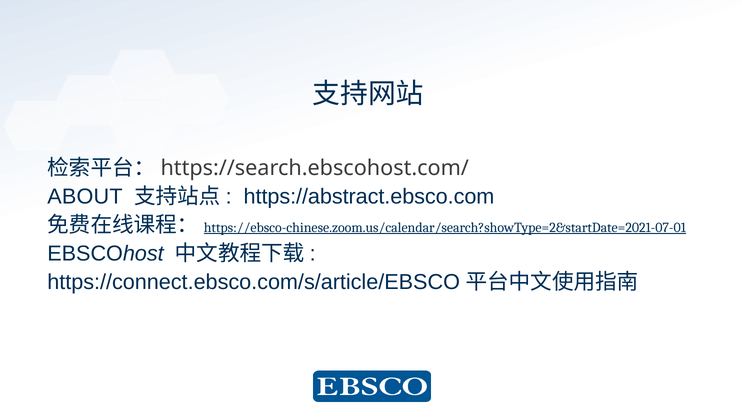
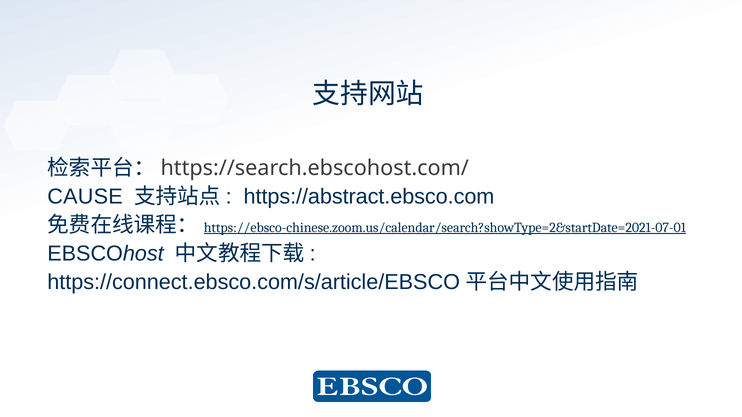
ABOUT: ABOUT -> CAUSE
